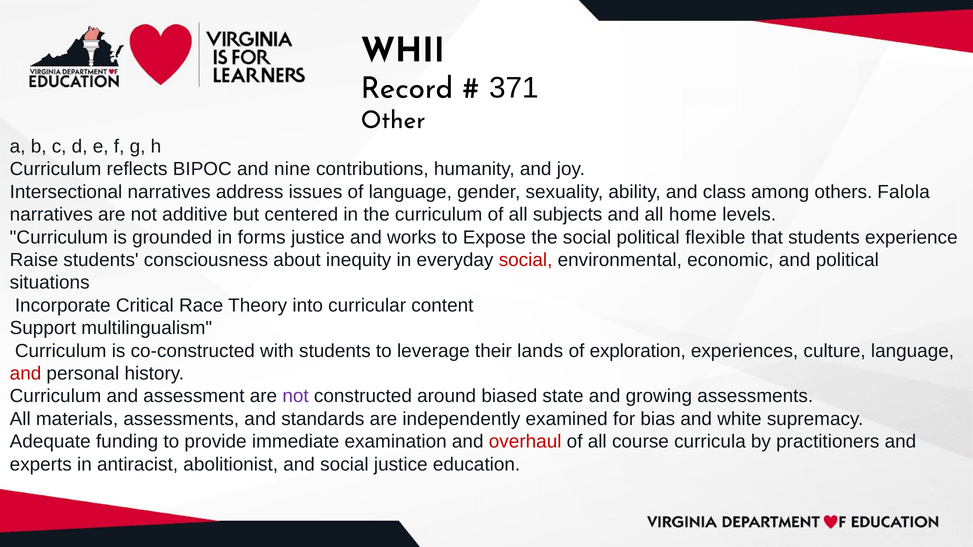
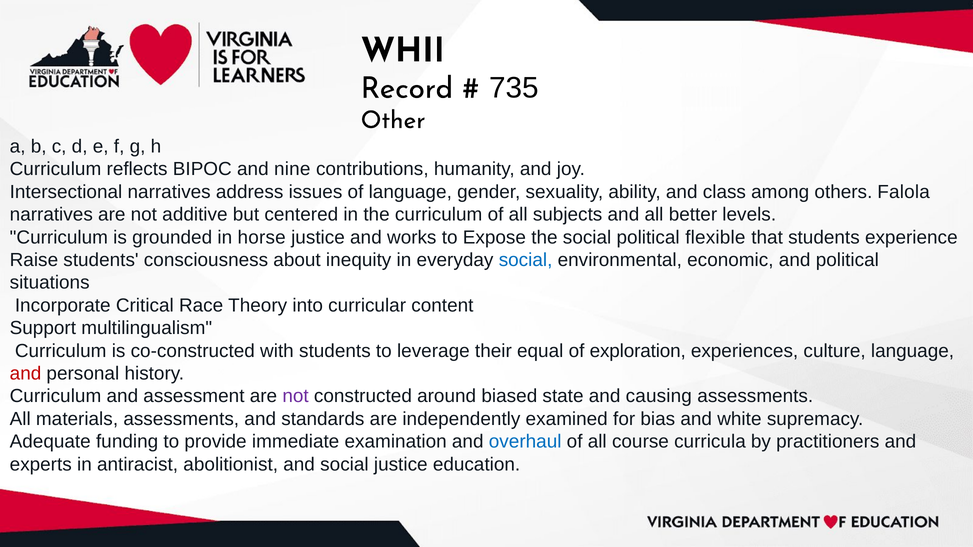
371: 371 -> 735
home: home -> better
forms: forms -> horse
social at (526, 260) colour: red -> blue
lands: lands -> equal
growing: growing -> causing
overhaul colour: red -> blue
